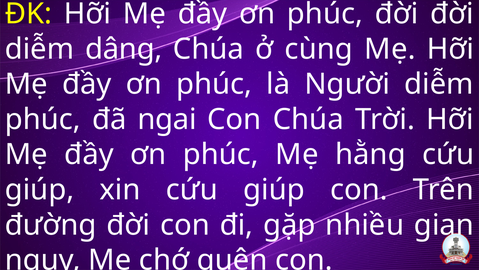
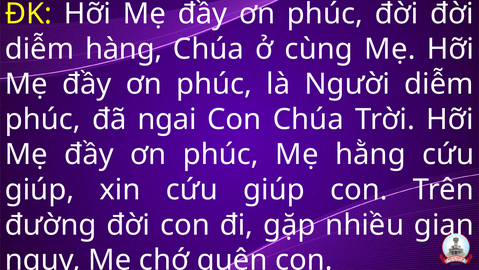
dâng: dâng -> hàng
